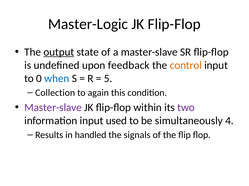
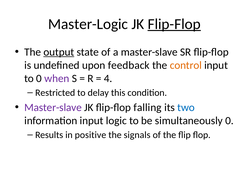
Flip-Flop at (174, 24) underline: none -> present
when colour: blue -> purple
5: 5 -> 4
Collection: Collection -> Restricted
again: again -> delay
within: within -> falling
two colour: purple -> blue
used: used -> logic
simultaneously 4: 4 -> 0
handled: handled -> positive
